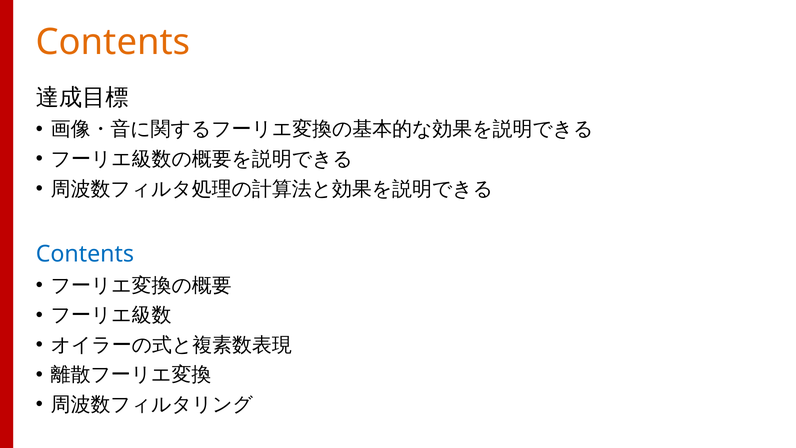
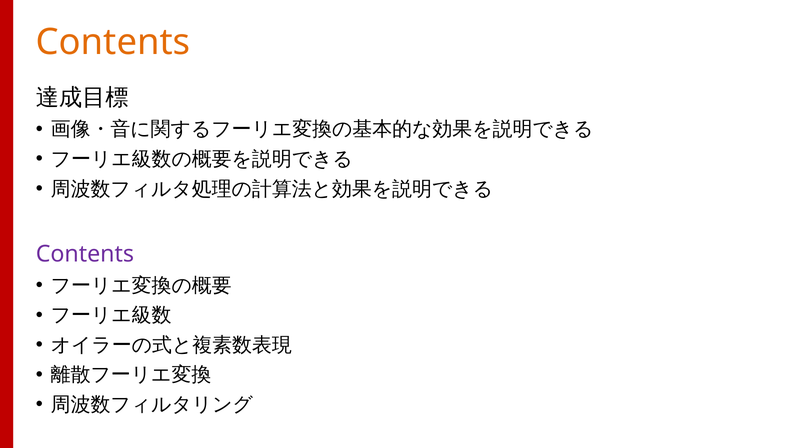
Contents at (85, 254) colour: blue -> purple
